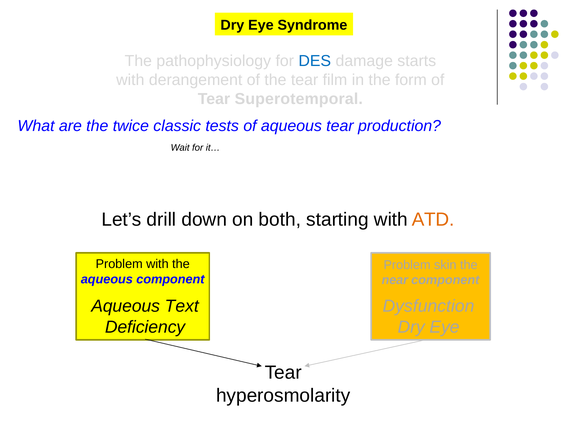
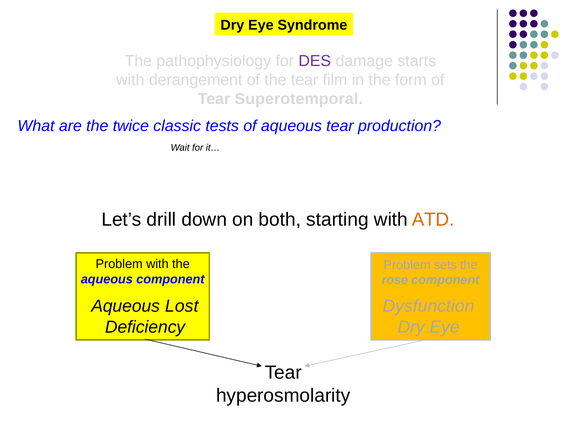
DES colour: blue -> purple
skin: skin -> sets
near: near -> rose
Text: Text -> Lost
